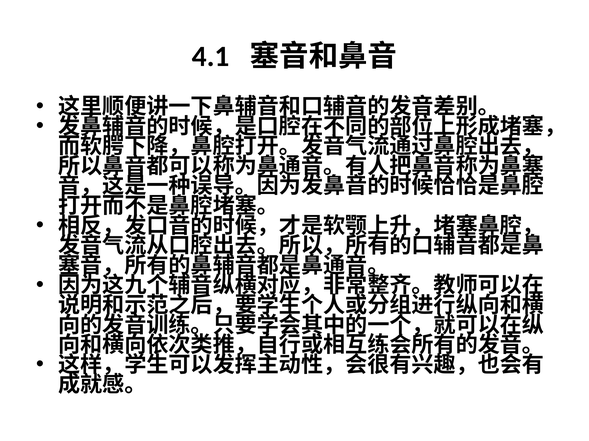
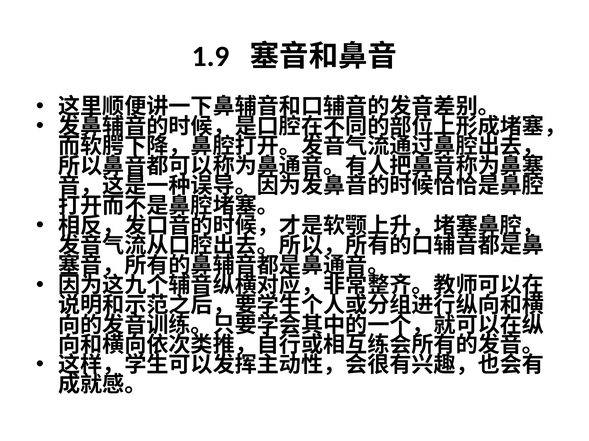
4.1: 4.1 -> 1.9
